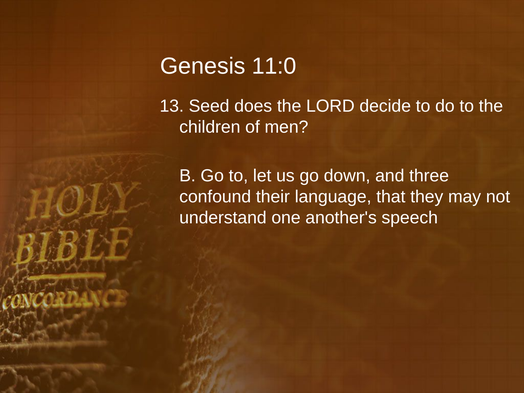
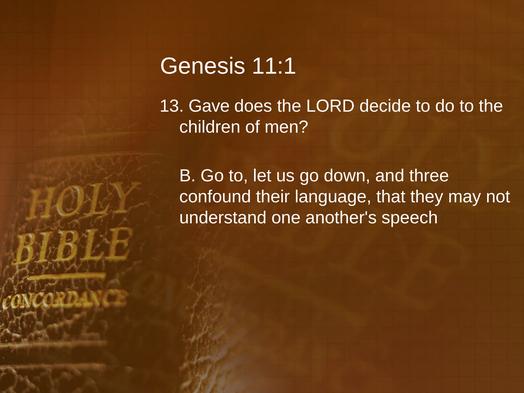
11:0: 11:0 -> 11:1
Seed: Seed -> Gave
